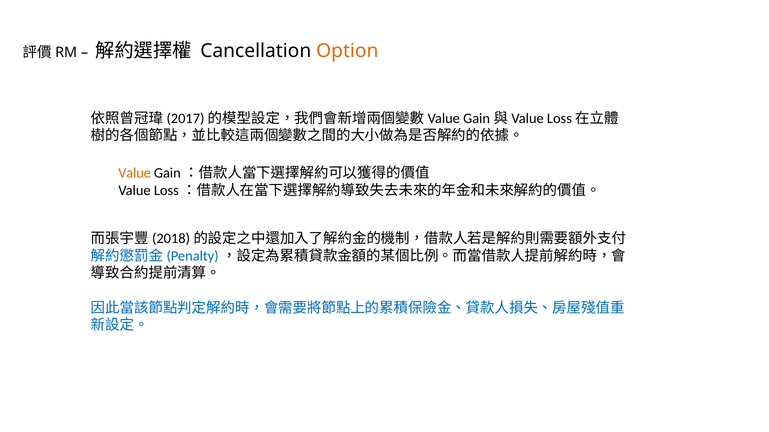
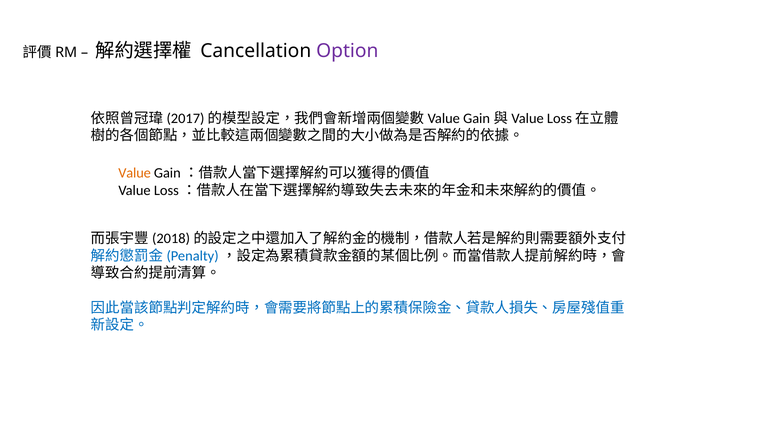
Option colour: orange -> purple
